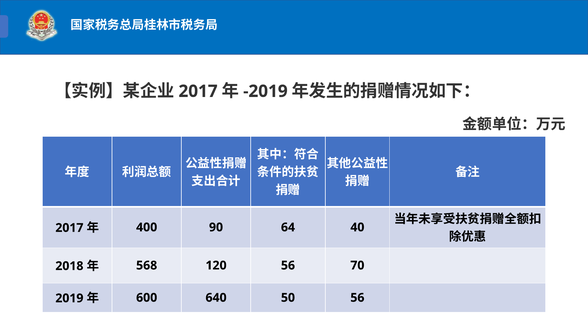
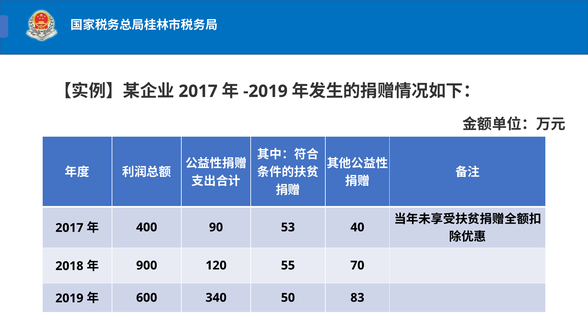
64: 64 -> 53
568: 568 -> 900
120 56: 56 -> 55
640: 640 -> 340
50 56: 56 -> 83
